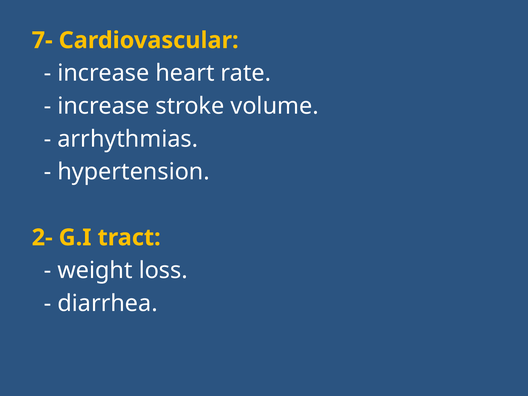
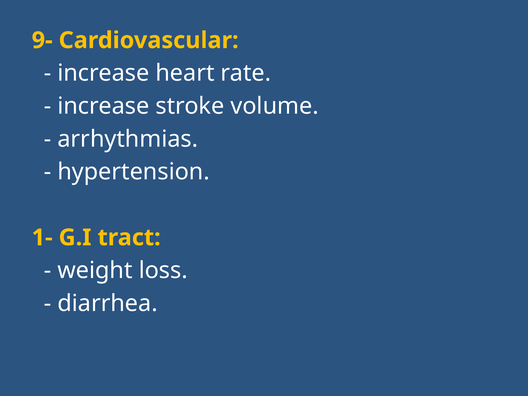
7-: 7- -> 9-
2-: 2- -> 1-
